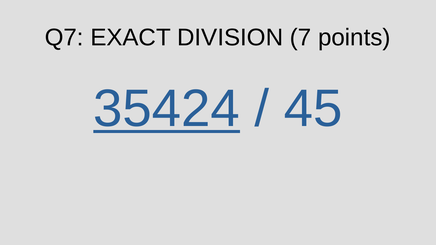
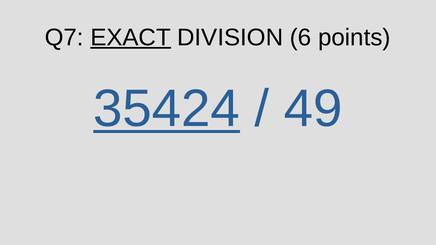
EXACT underline: none -> present
7: 7 -> 6
45: 45 -> 49
